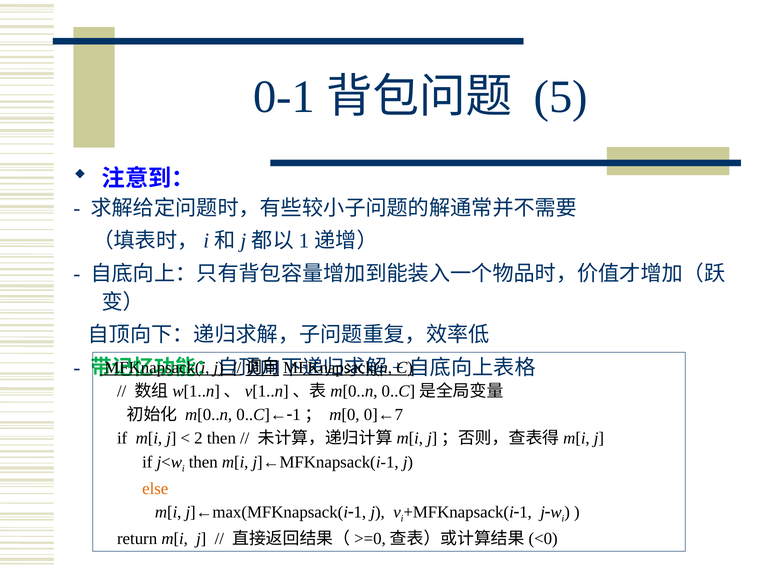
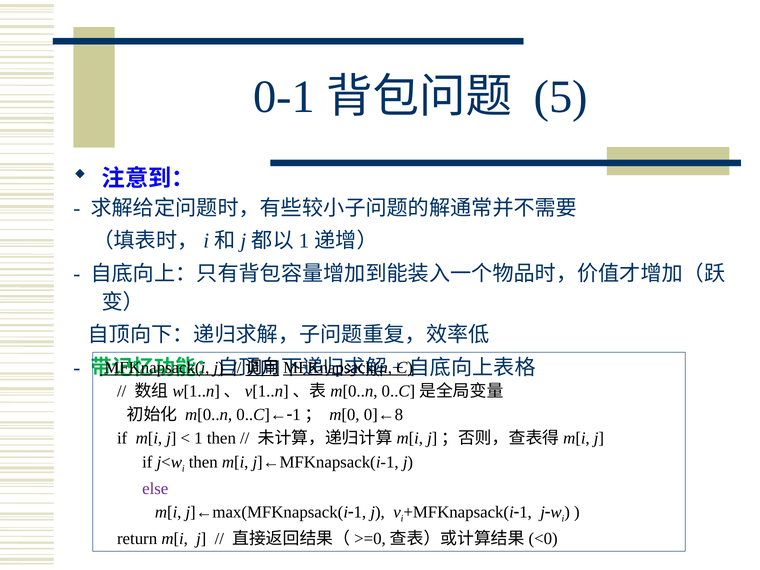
0]←7: 0]←7 -> 0]←8
2: 2 -> 1
else colour: orange -> purple
